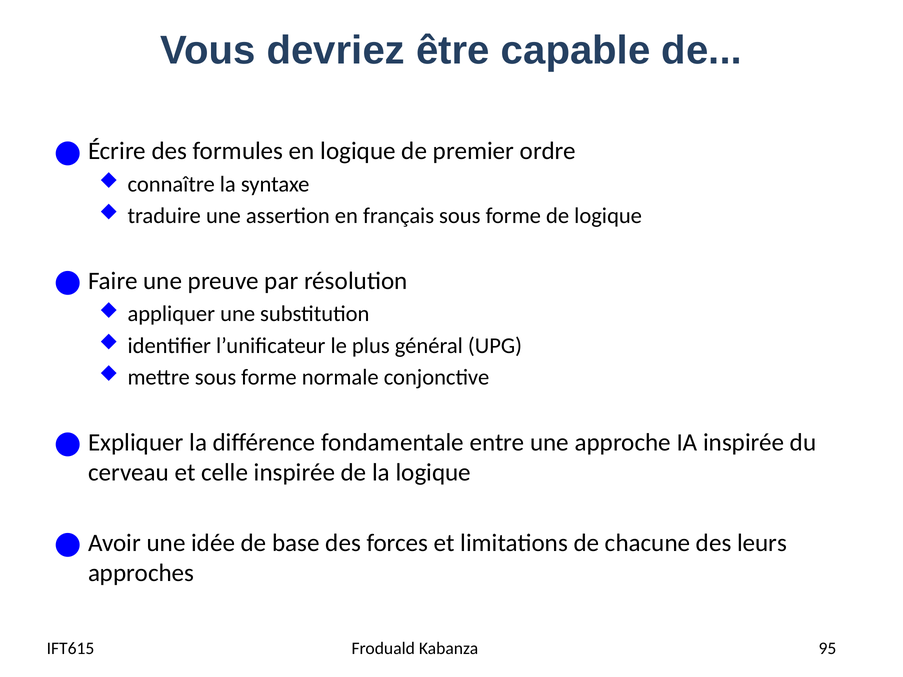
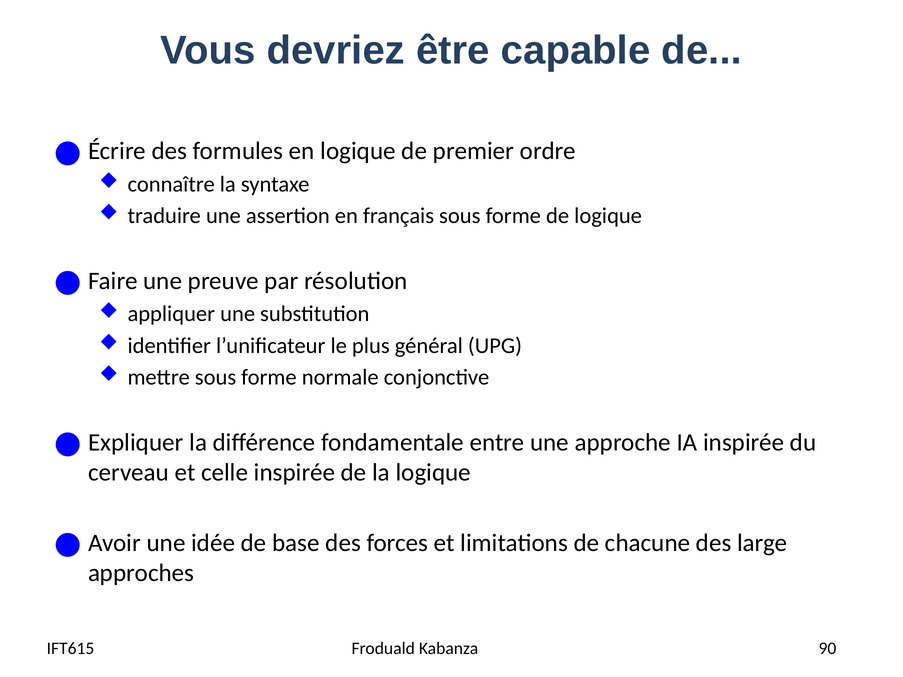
leurs: leurs -> large
95: 95 -> 90
